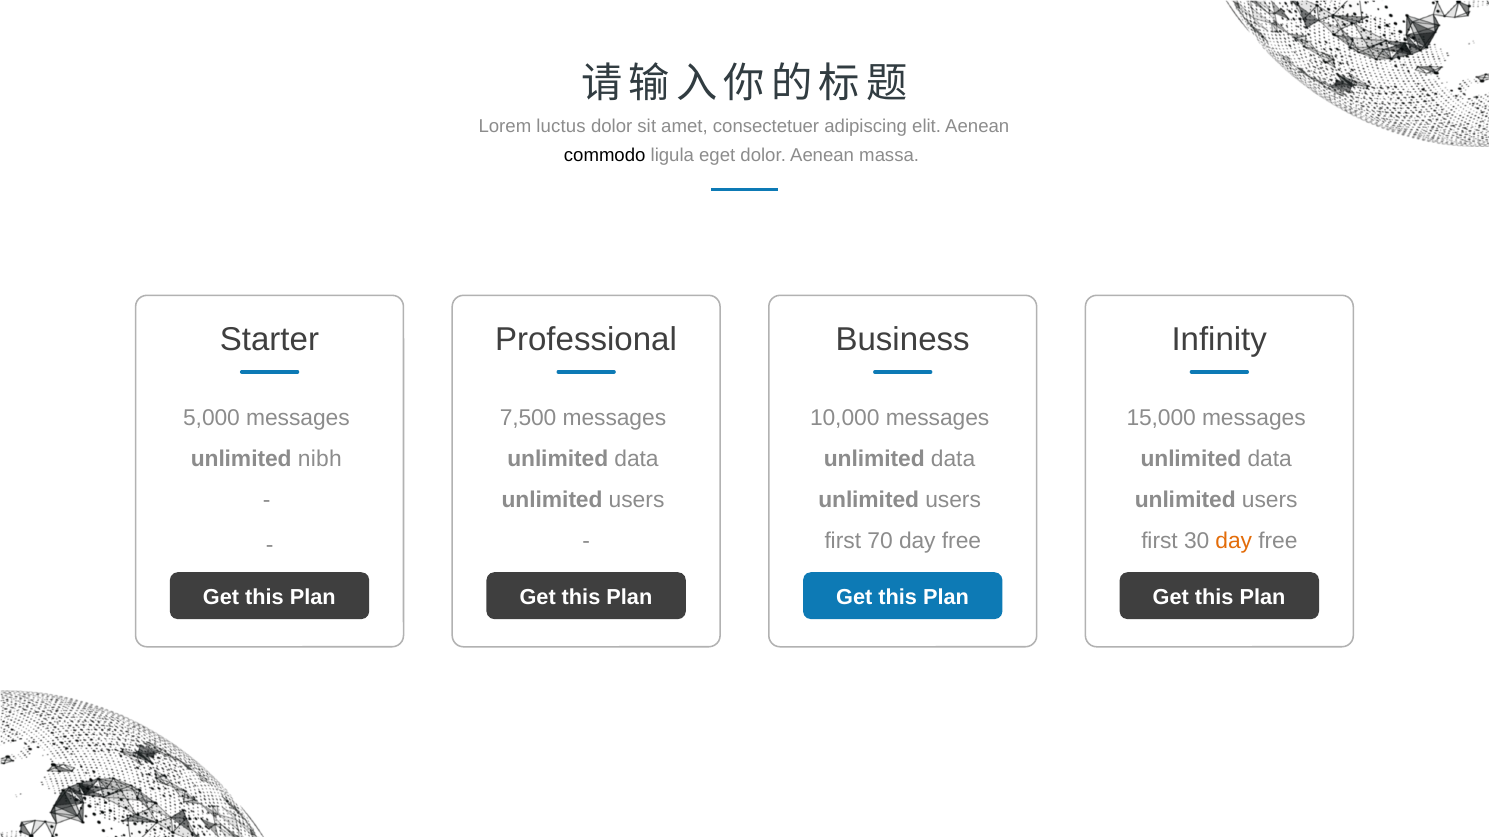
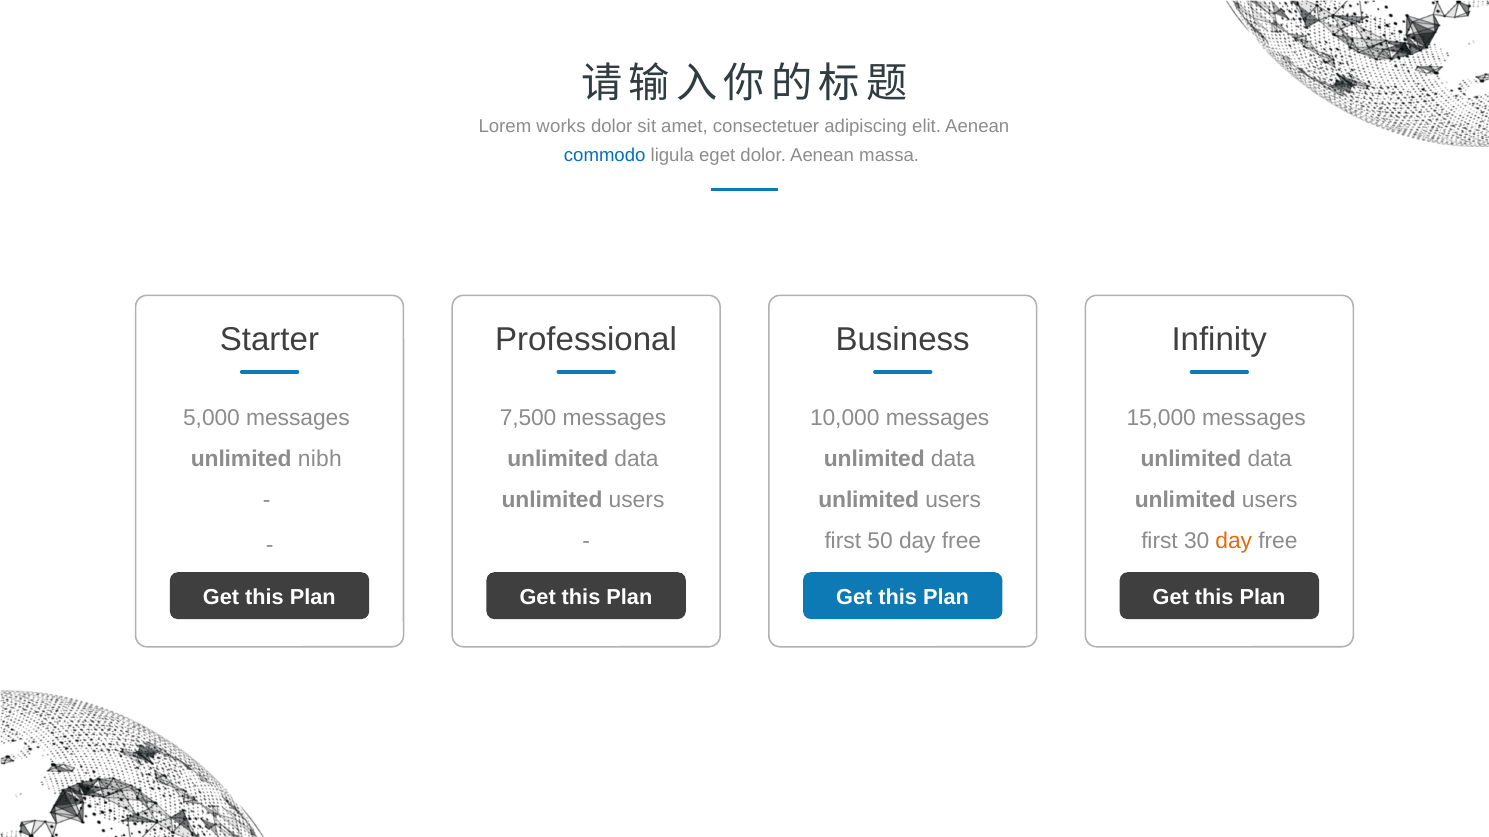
luctus: luctus -> works
commodo colour: black -> blue
70: 70 -> 50
